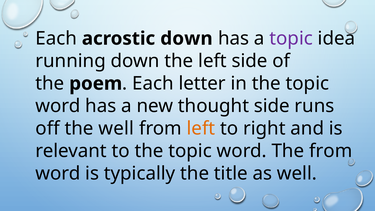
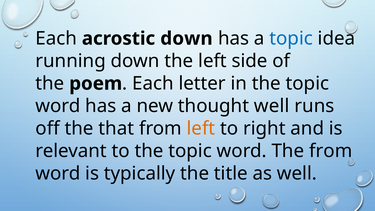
topic at (291, 39) colour: purple -> blue
thought side: side -> well
the well: well -> that
